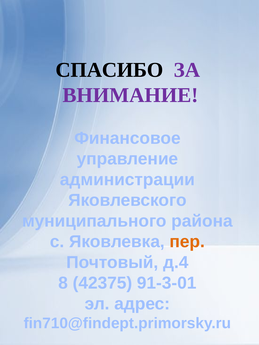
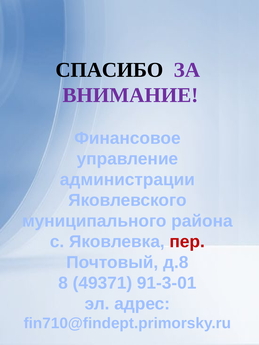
пер colour: orange -> red
д.4: д.4 -> д.8
42375: 42375 -> 49371
